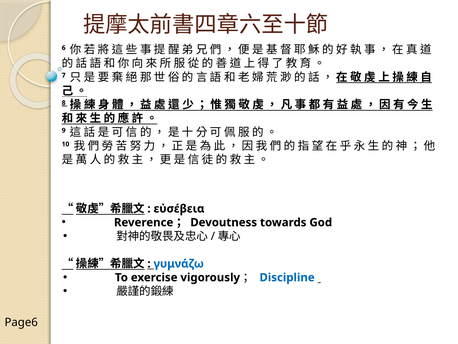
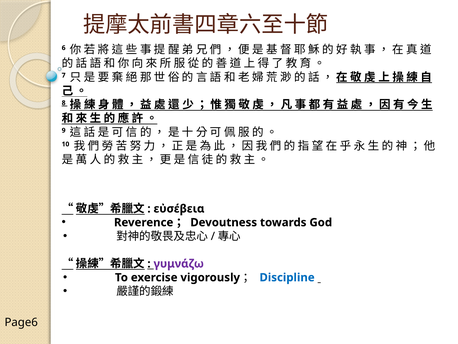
γυμνάζω colour: blue -> purple
